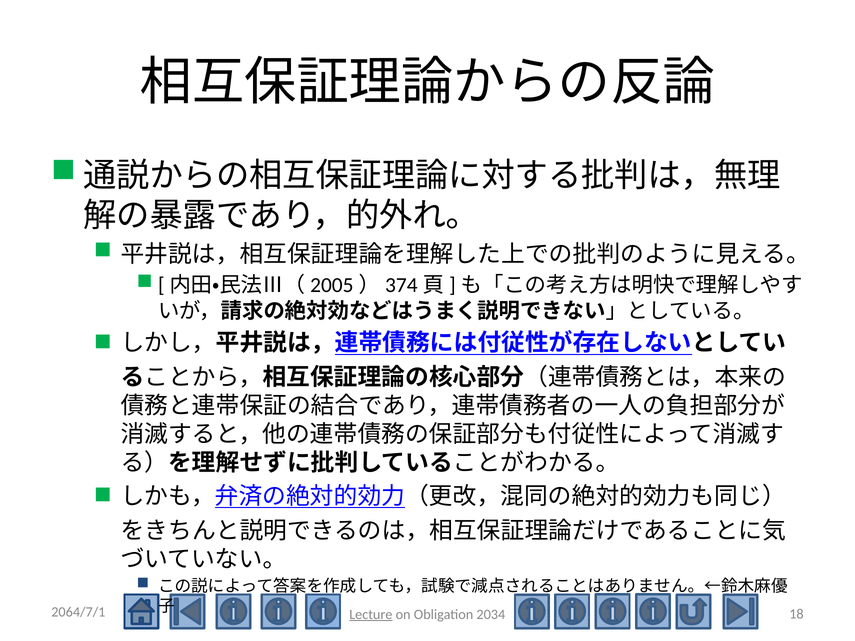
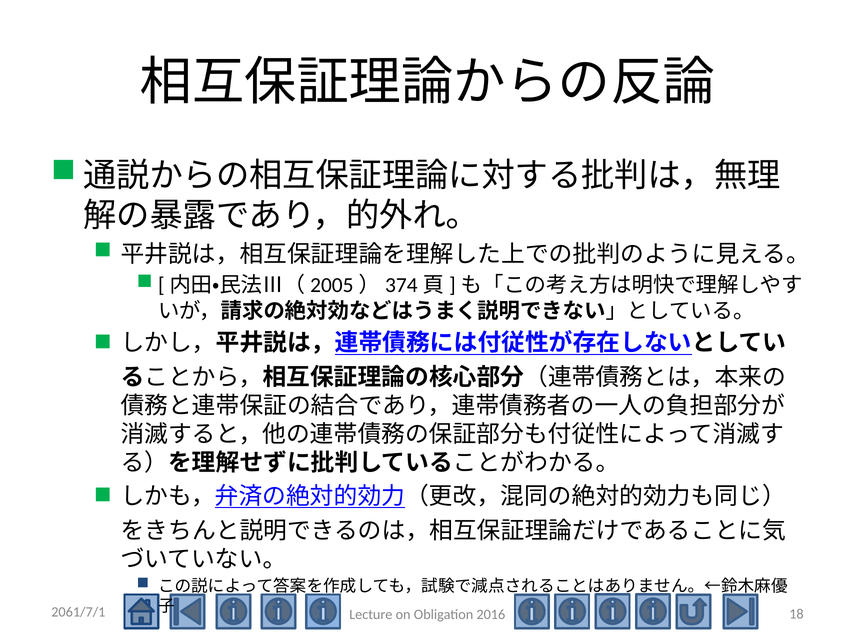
2064/7/1: 2064/7/1 -> 2061/7/1
Lecture underline: present -> none
2034: 2034 -> 2016
